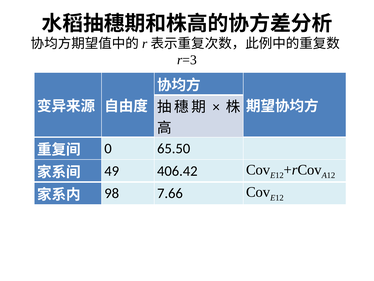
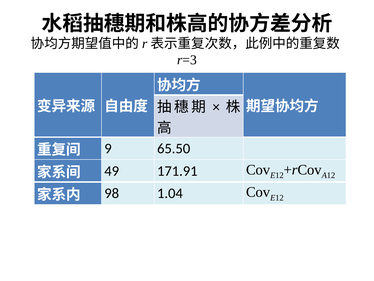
0: 0 -> 9
406.42: 406.42 -> 171.91
7.66: 7.66 -> 1.04
